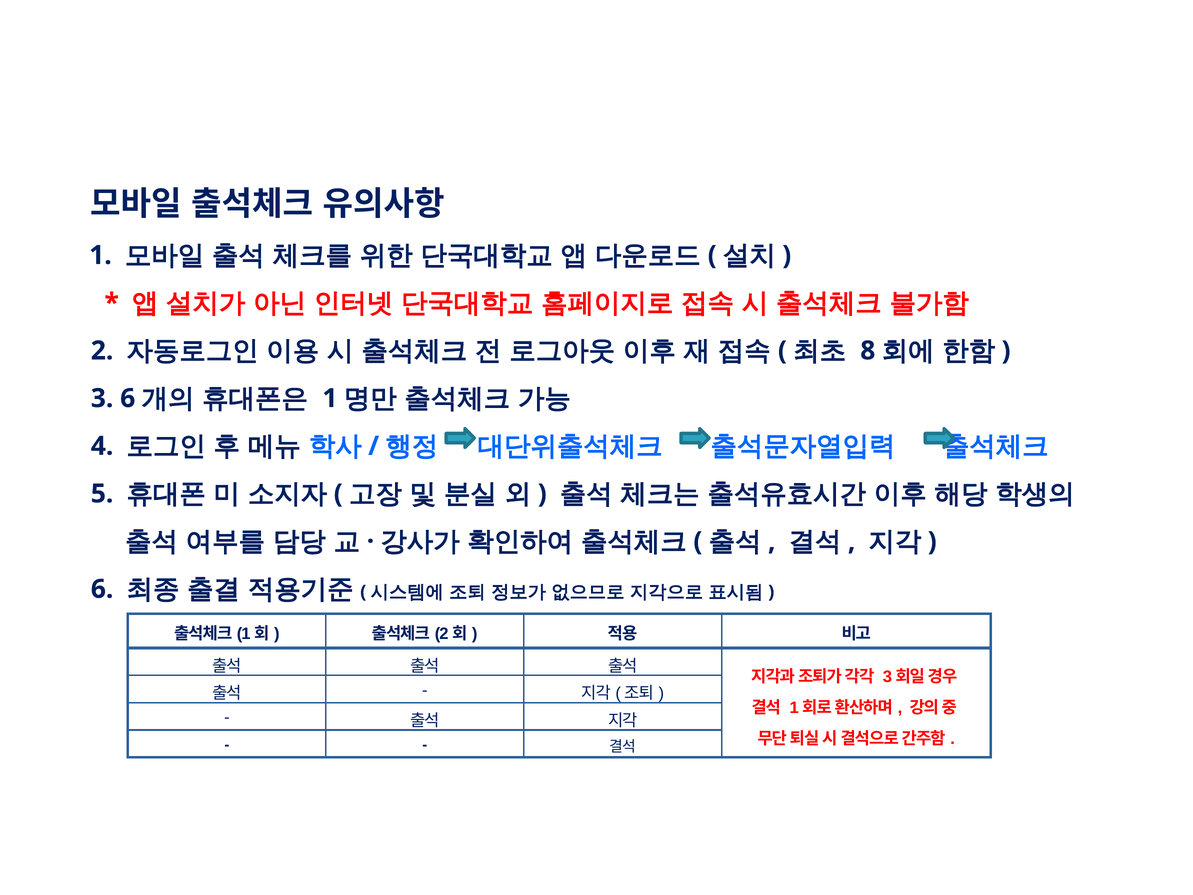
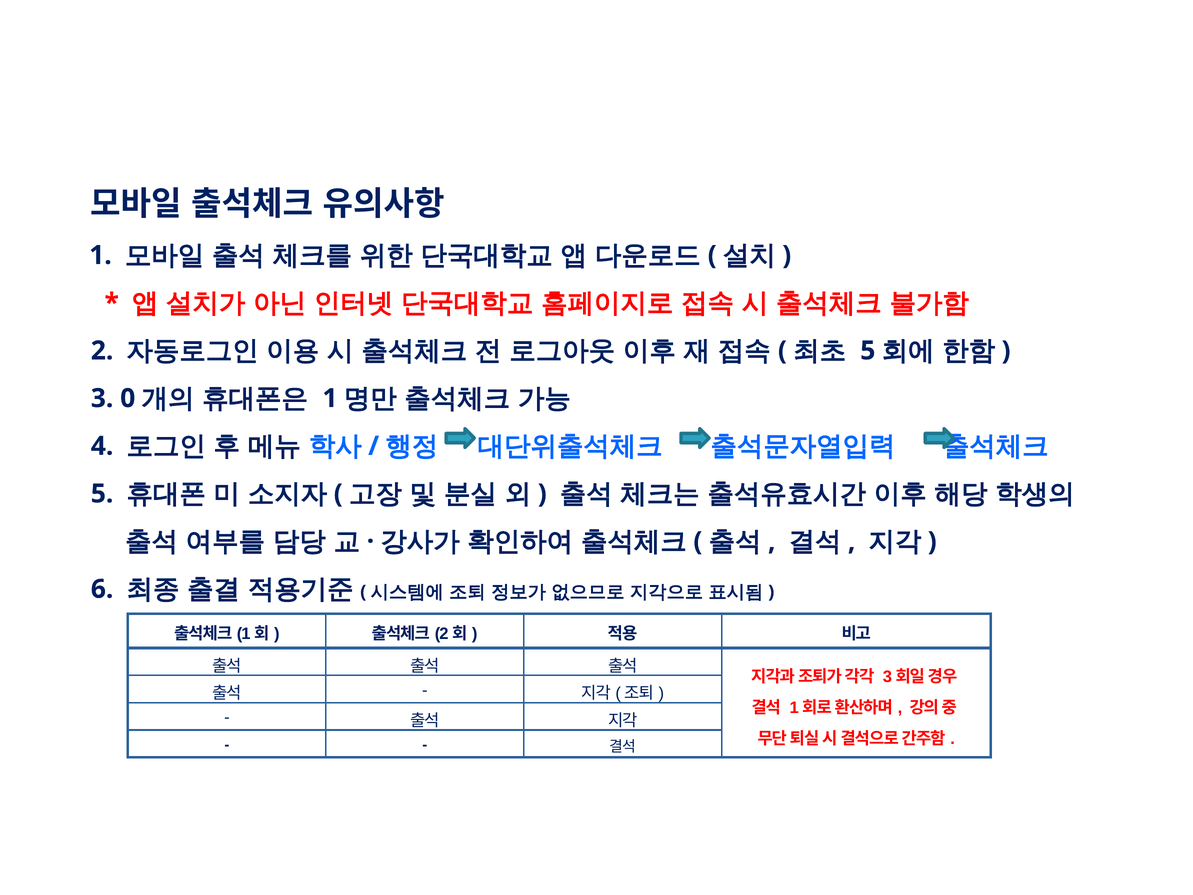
8 at (868, 351): 8 -> 5
3 6: 6 -> 0
